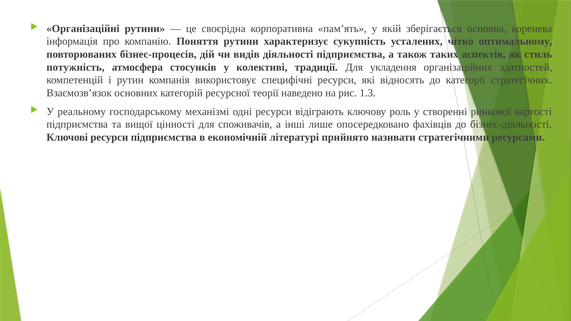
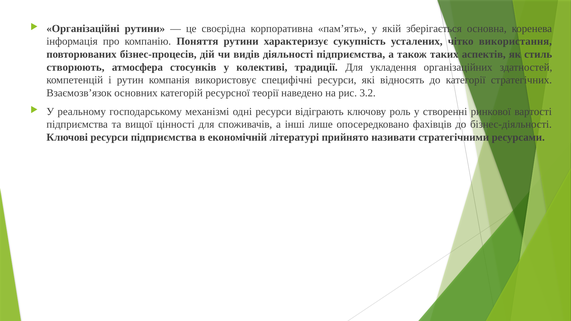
оптимальному: оптимальному -> використання
потужність: потужність -> створюють
1.3: 1.3 -> 3.2
